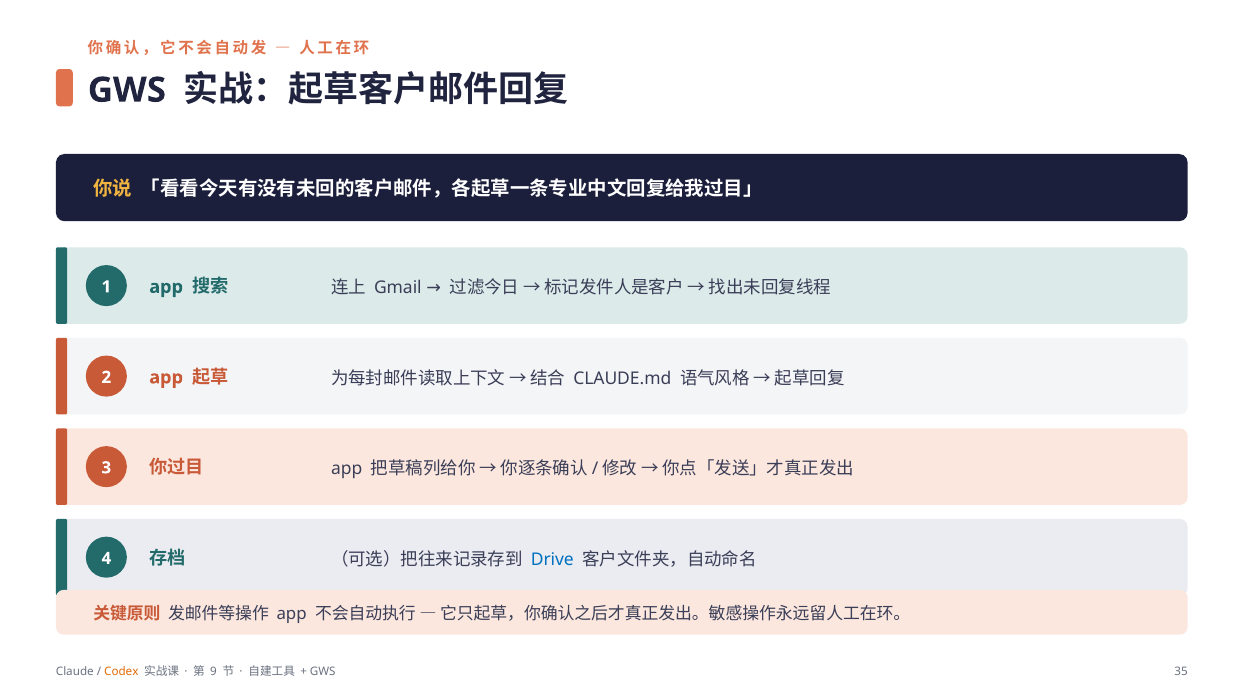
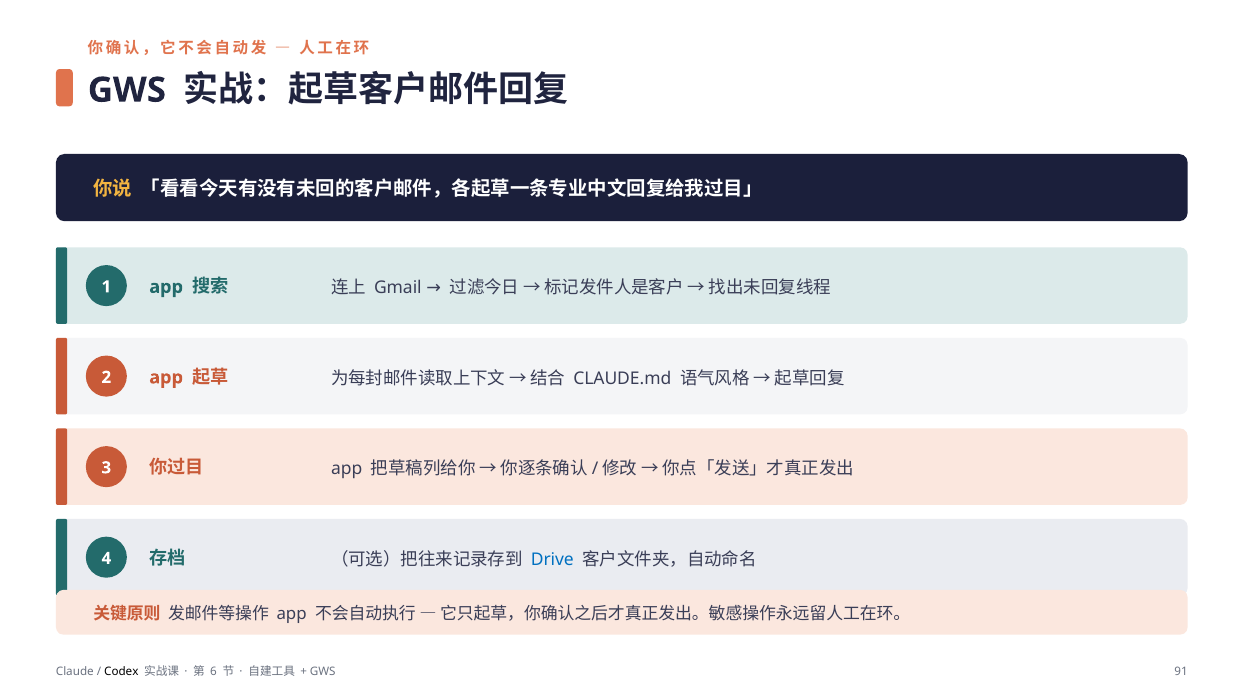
Codex colour: orange -> black
9: 9 -> 6
35: 35 -> 91
